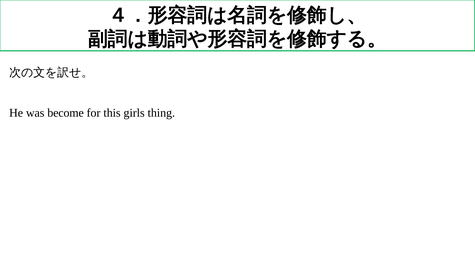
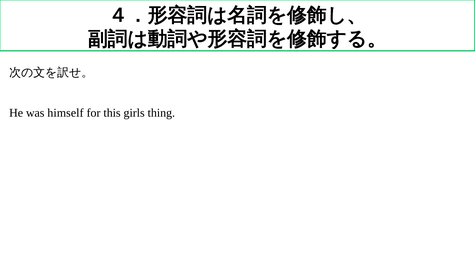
become: become -> himself
